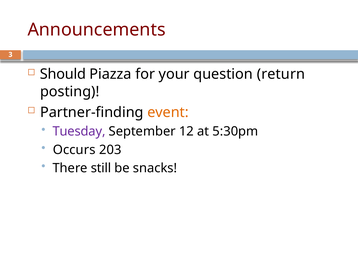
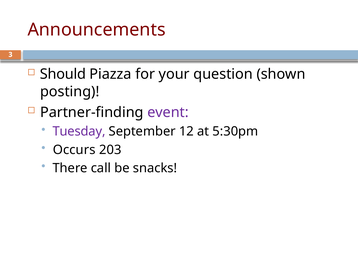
return: return -> shown
event colour: orange -> purple
still: still -> call
